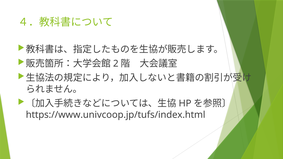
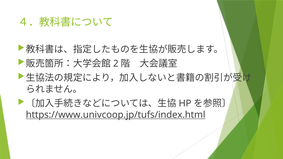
https://www.univcoop.jp/tufs/index.html underline: none -> present
